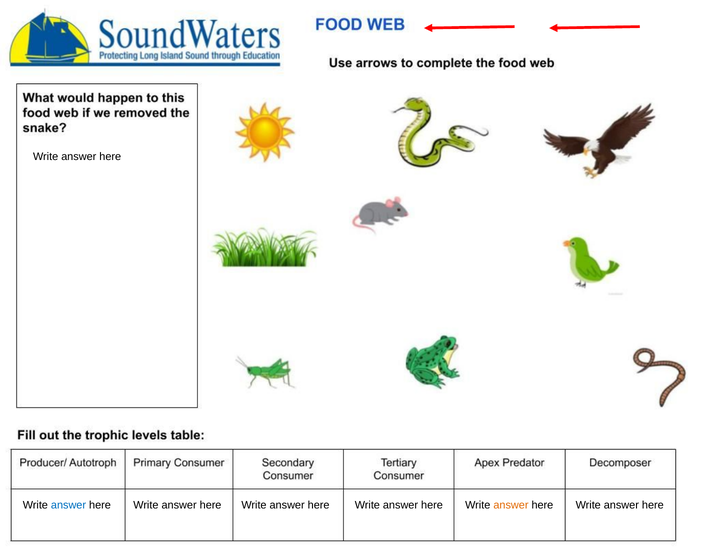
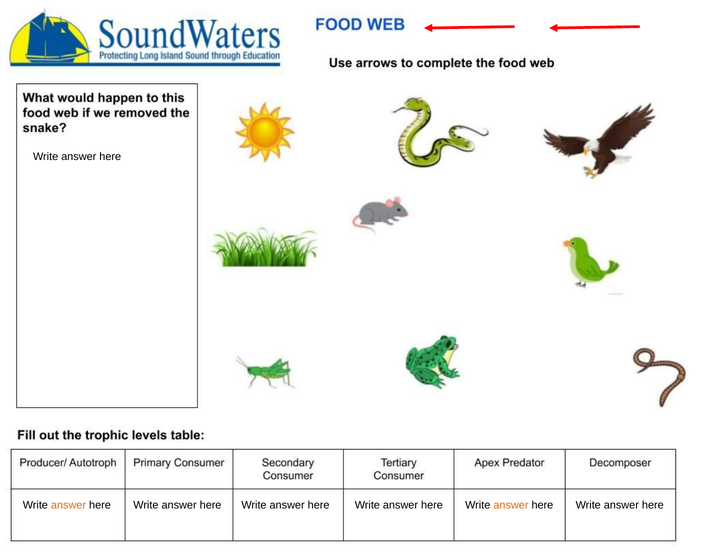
answer at (69, 505) colour: blue -> orange
